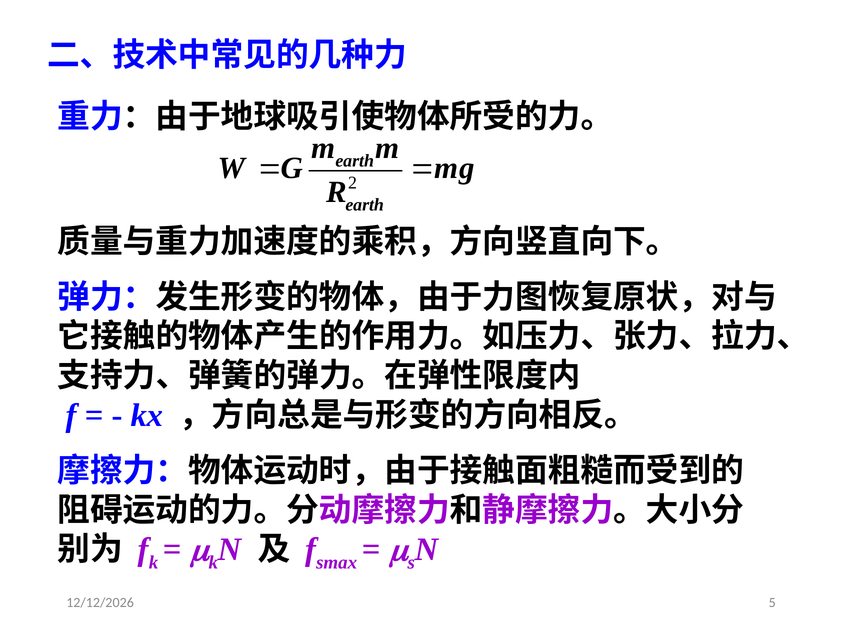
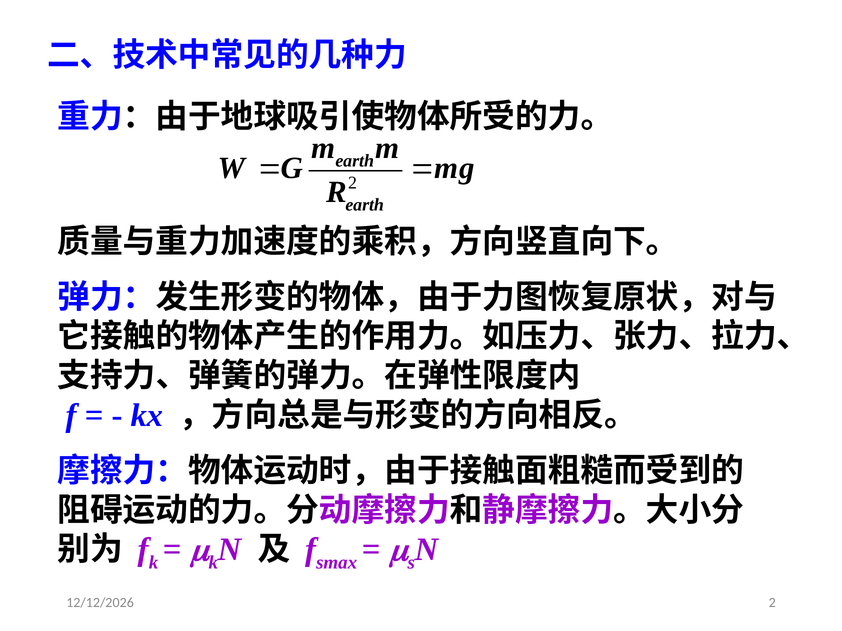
5 at (772, 603): 5 -> 2
